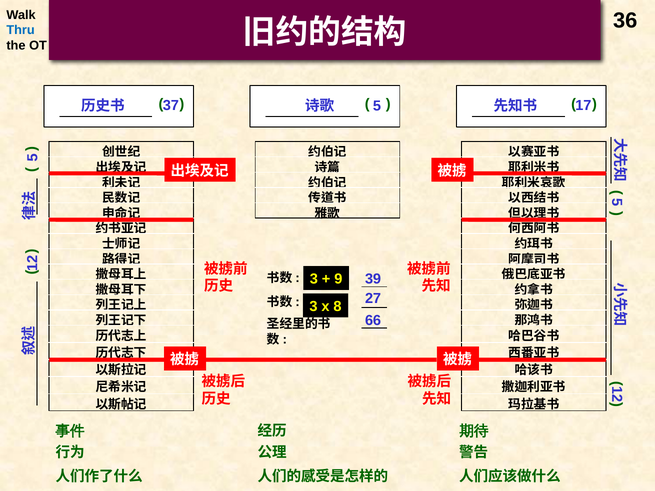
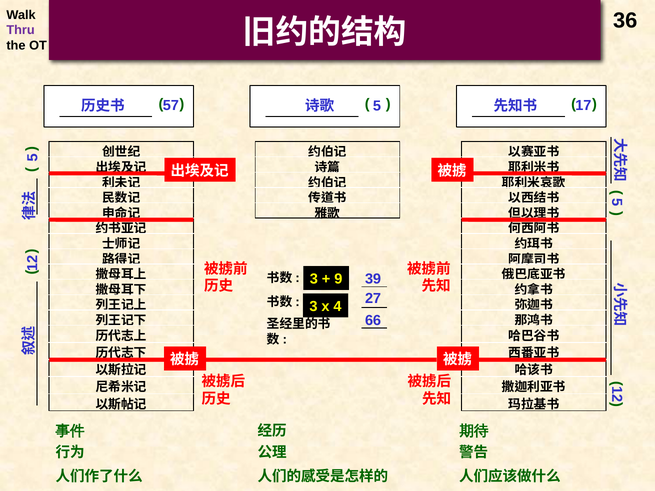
Thru colour: blue -> purple
37: 37 -> 57
8: 8 -> 4
